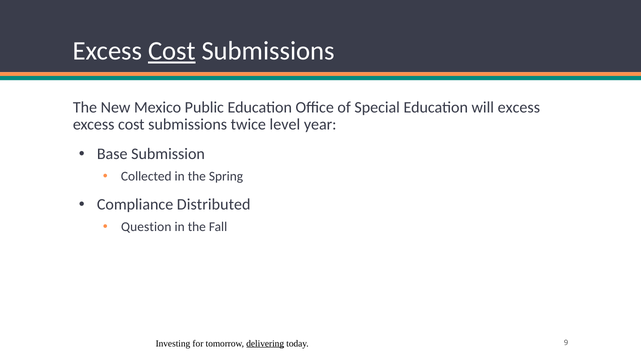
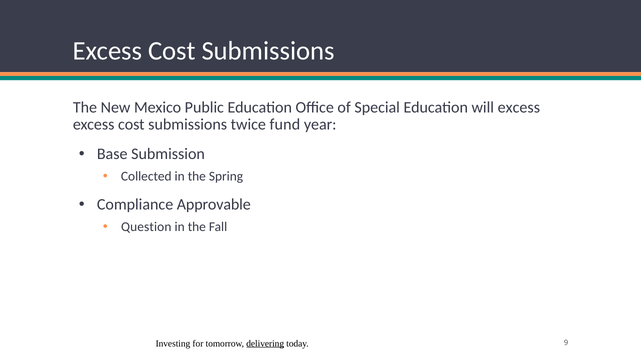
Cost at (172, 51) underline: present -> none
level: level -> fund
Distributed: Distributed -> Approvable
